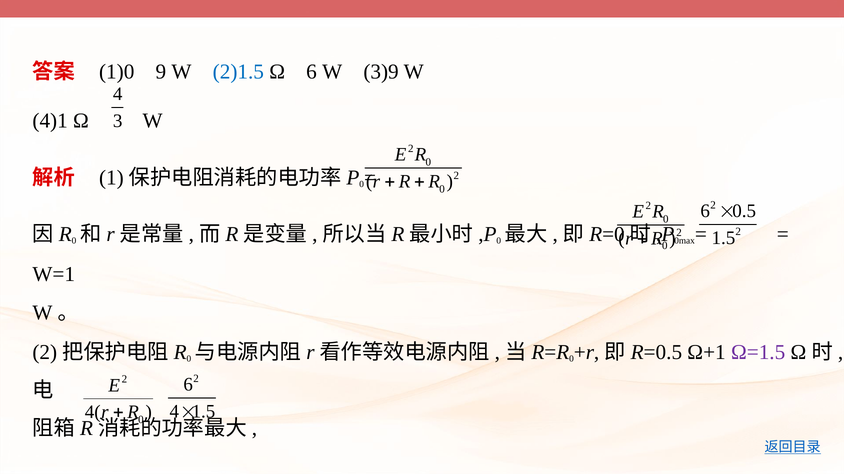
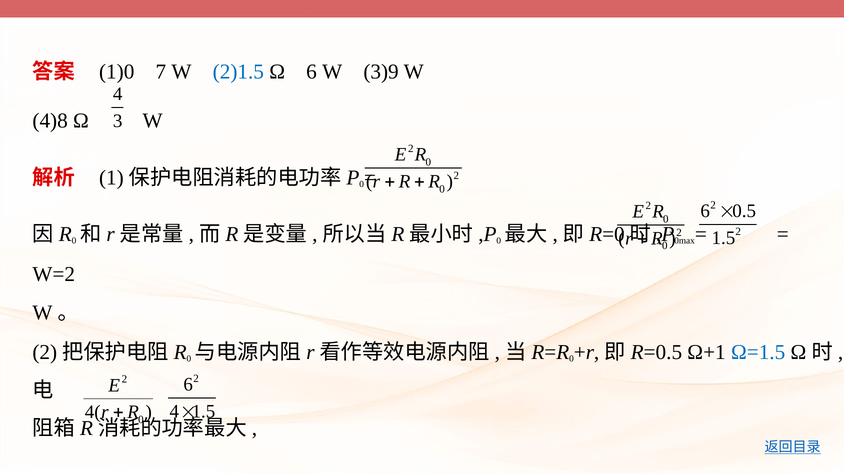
9: 9 -> 7
4)1: 4)1 -> 4)8
W=1: W=1 -> W=2
Ω=1.5 colour: purple -> blue
